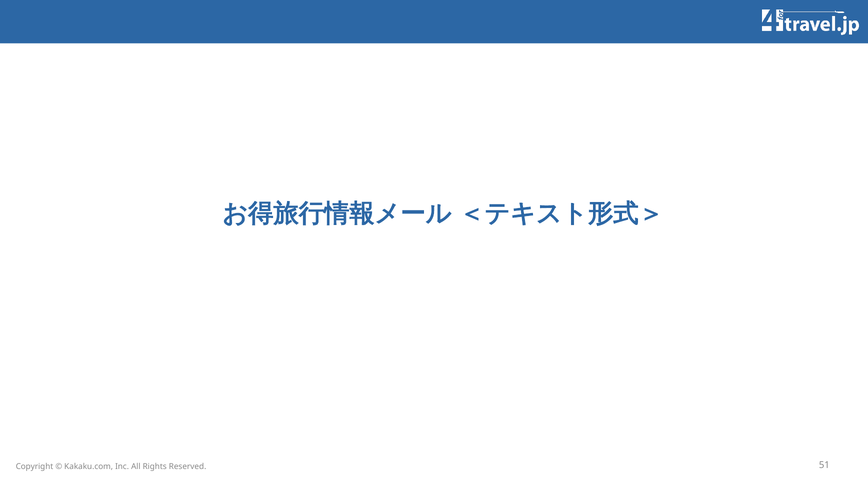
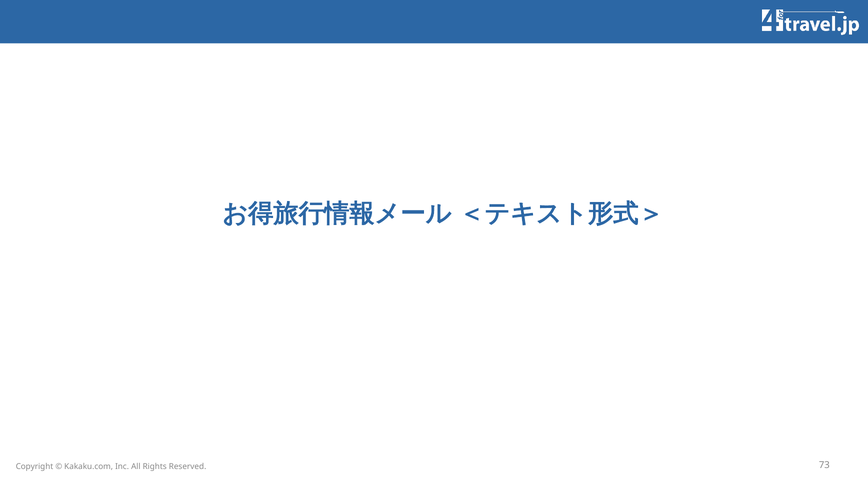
51: 51 -> 73
